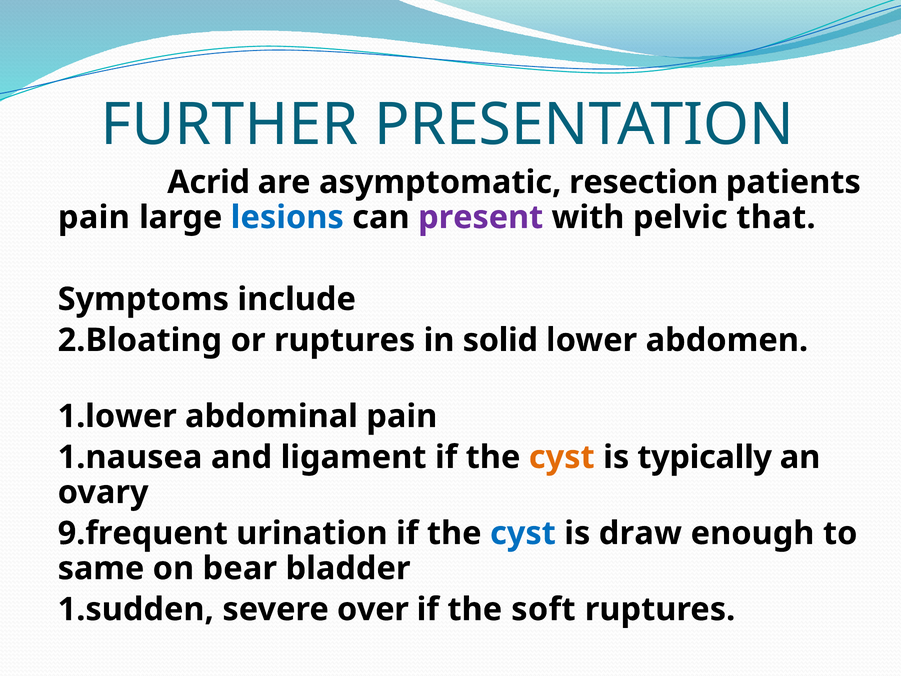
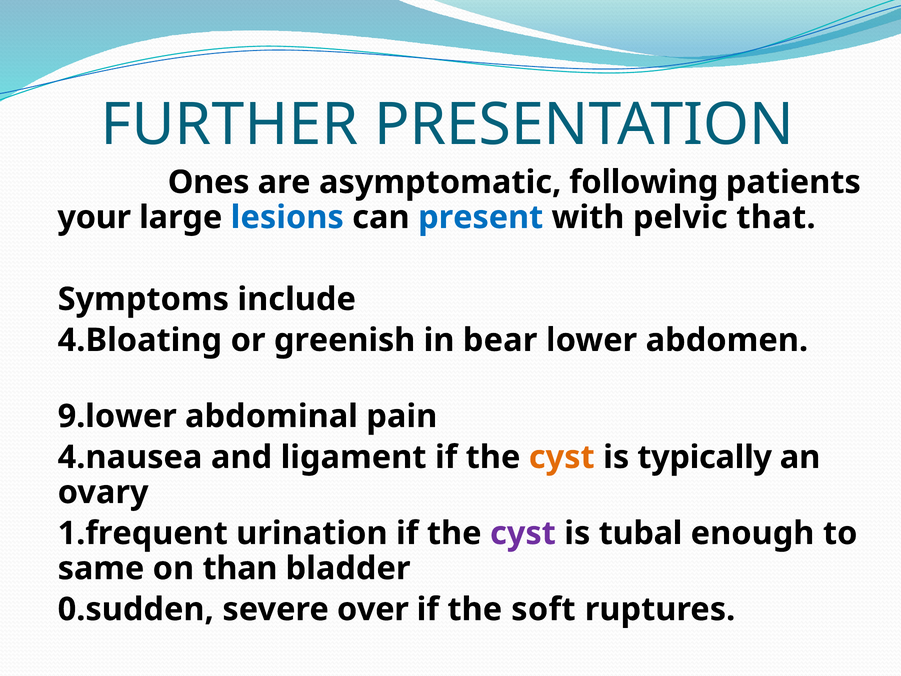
Acrid: Acrid -> Ones
resection: resection -> following
pain at (94, 217): pain -> your
present colour: purple -> blue
2.Bloating: 2.Bloating -> 4.Bloating
or ruptures: ruptures -> greenish
solid: solid -> bear
1.lower: 1.lower -> 9.lower
1.nausea: 1.nausea -> 4.nausea
9.frequent: 9.frequent -> 1.frequent
cyst at (523, 533) colour: blue -> purple
draw: draw -> tubal
bear: bear -> than
1.sudden: 1.sudden -> 0.sudden
